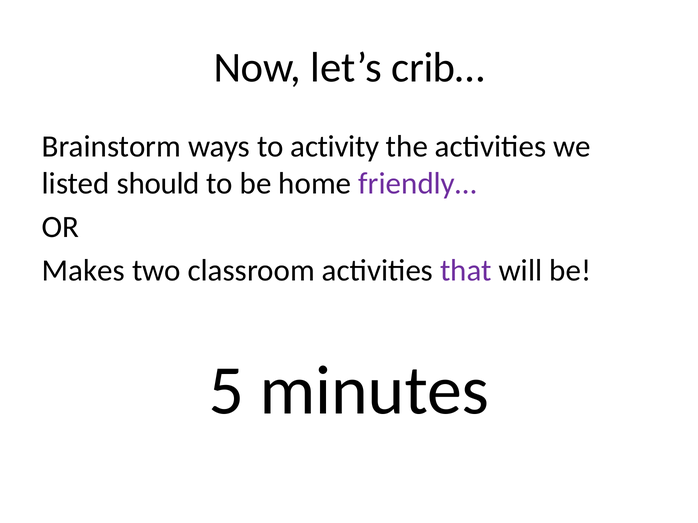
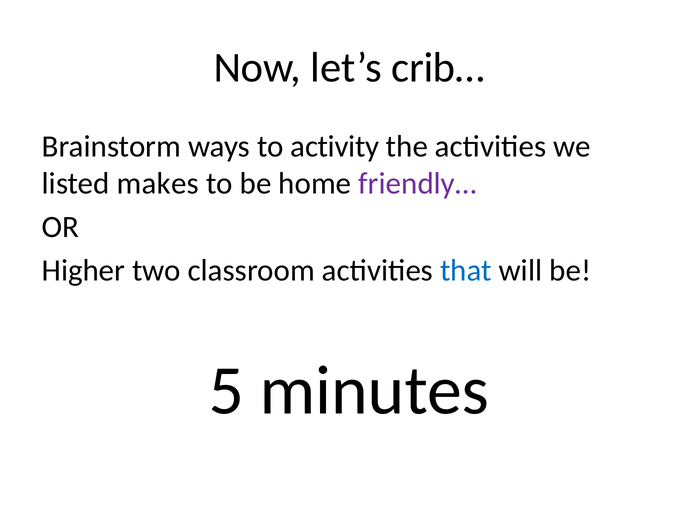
should: should -> makes
Makes: Makes -> Higher
that colour: purple -> blue
